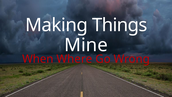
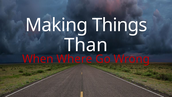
Mine: Mine -> Than
